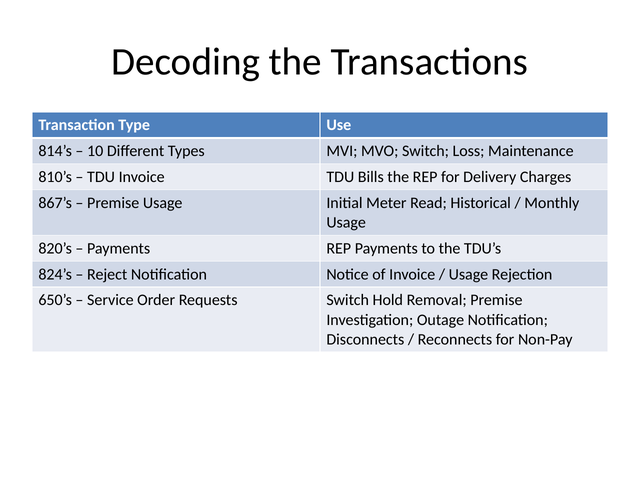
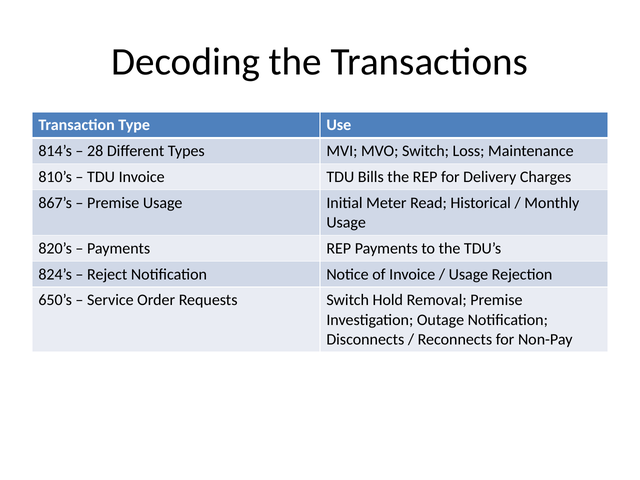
10: 10 -> 28
